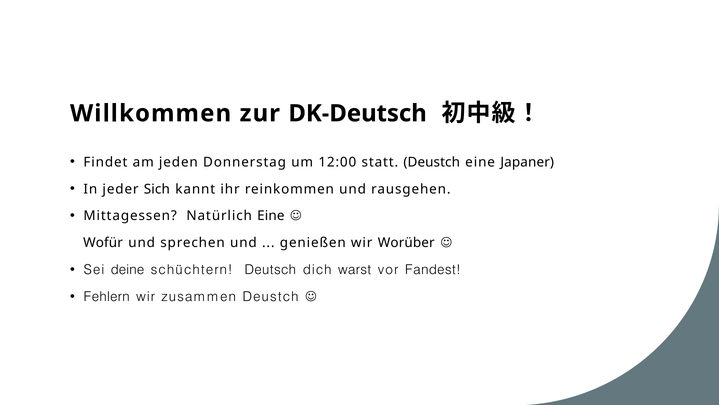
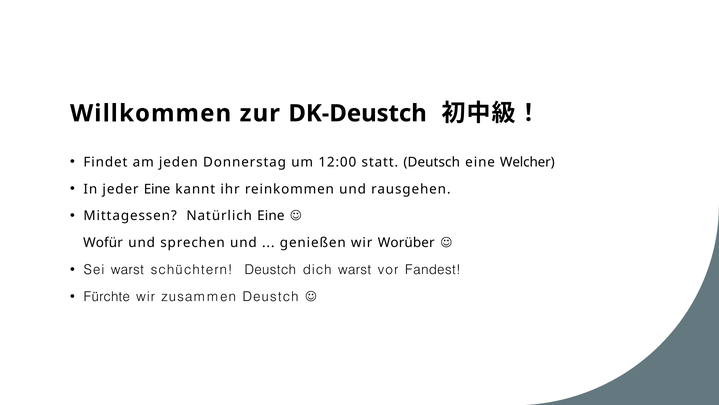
DK-Deutsch: DK-Deutsch -> DK-Deustch
statt Deustch: Deustch -> Deutsch
Japaner: Japaner -> Welcher
jeder Sich: Sich -> Eine
Sei deine: deine -> warst
schüchtern Deutsch: Deutsch -> Deustch
Fehlern: Fehlern -> Fürchte
